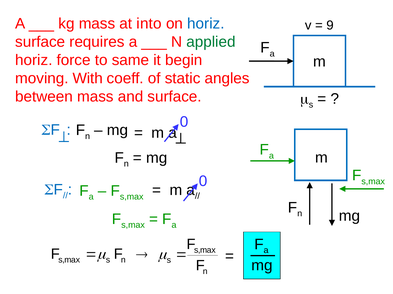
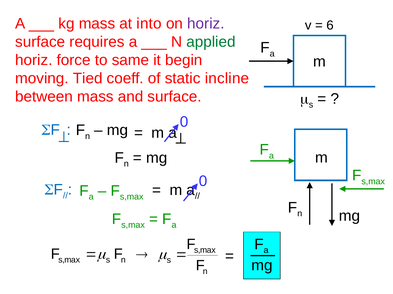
horiz at (206, 24) colour: blue -> purple
9: 9 -> 6
With: With -> Tied
angles: angles -> incline
